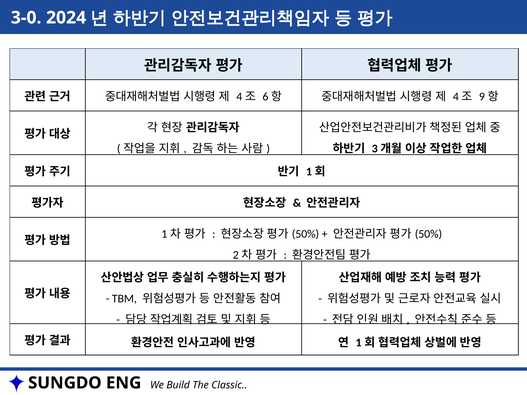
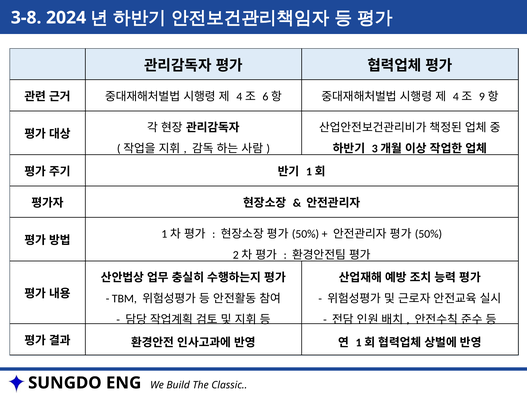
3-0: 3-0 -> 3-8
